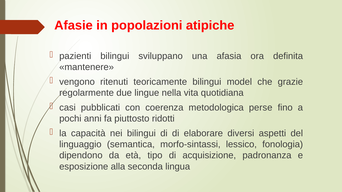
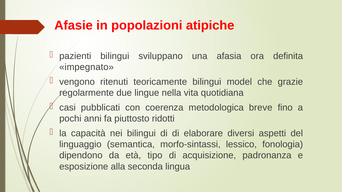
mantenere: mantenere -> impegnato
perse: perse -> breve
